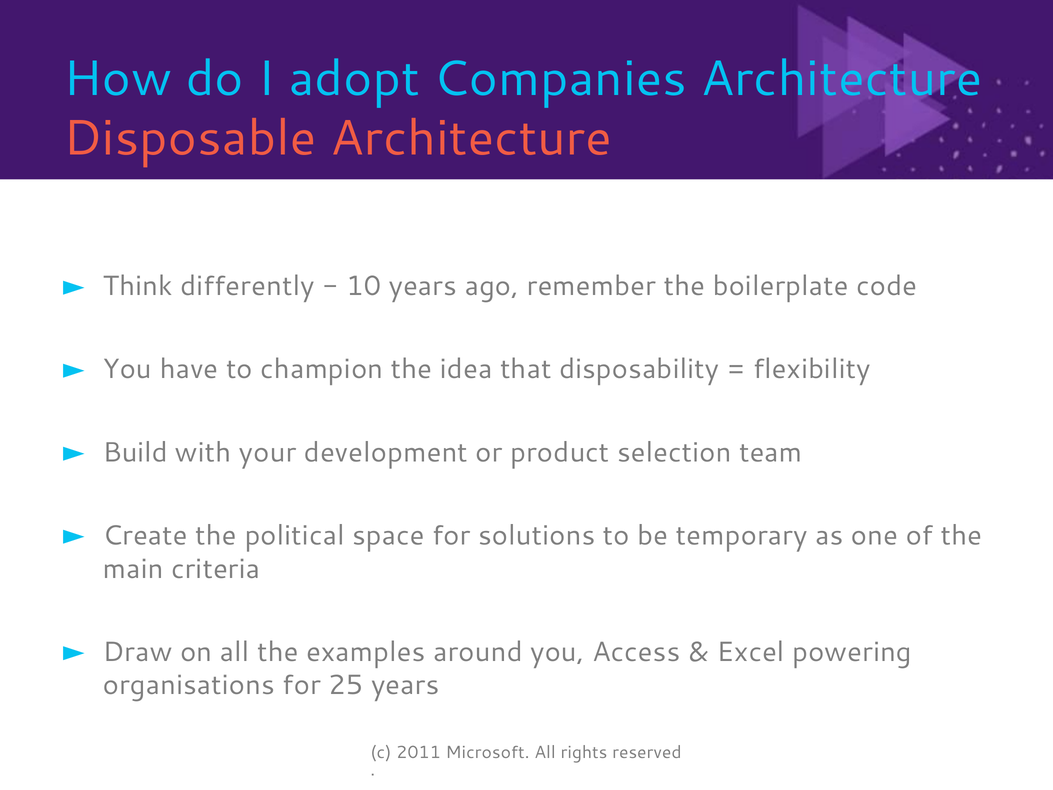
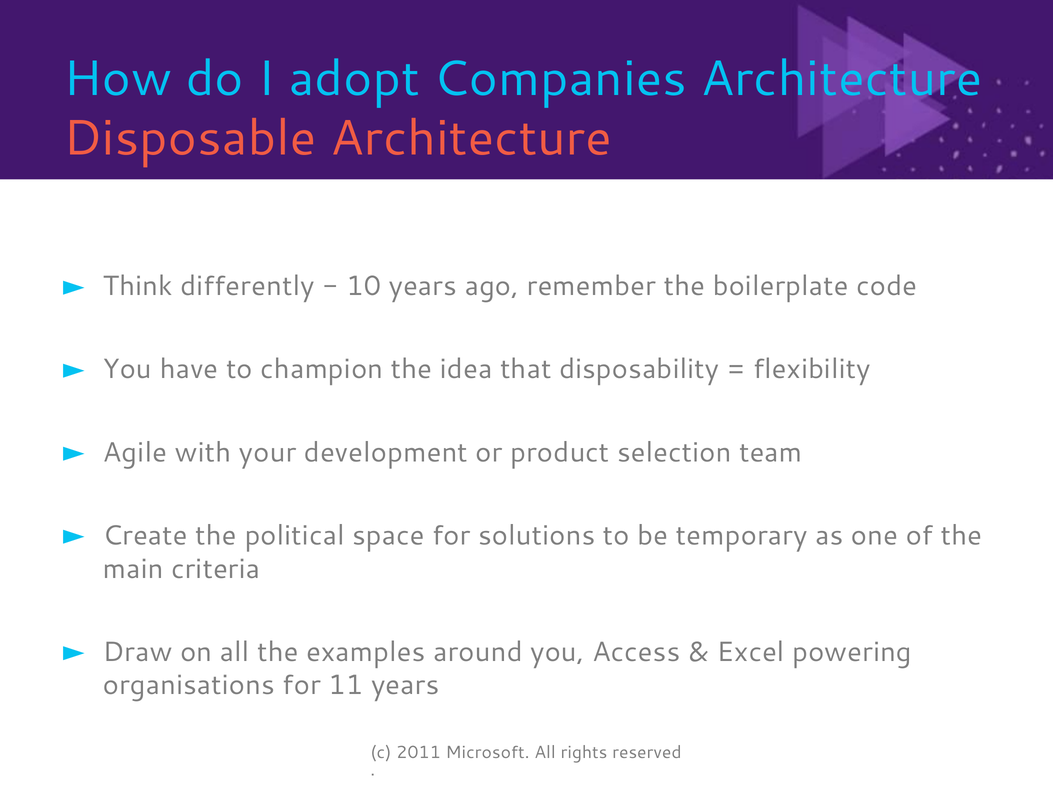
Build: Build -> Agile
25: 25 -> 11
